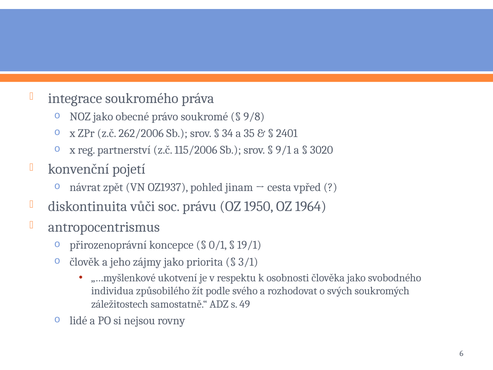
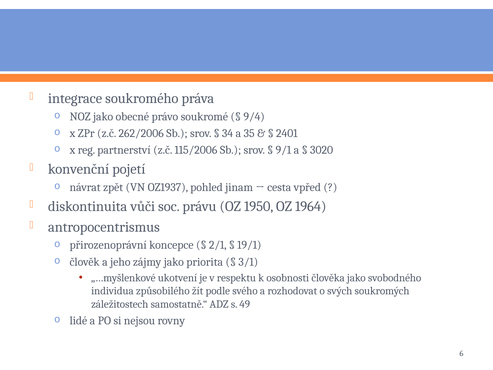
9/8: 9/8 -> 9/4
0/1: 0/1 -> 2/1
